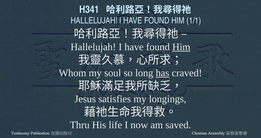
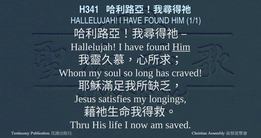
has underline: present -> none
